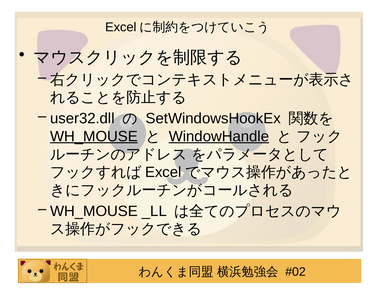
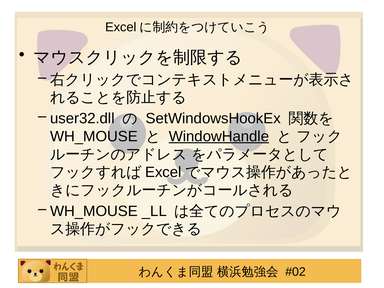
WH_MOUSE at (94, 136) underline: present -> none
